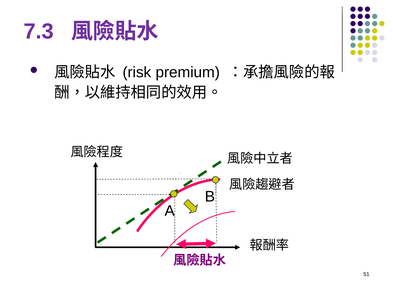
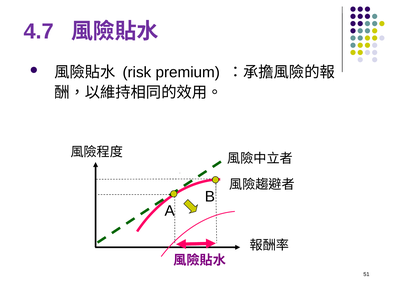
7.3: 7.3 -> 4.7
